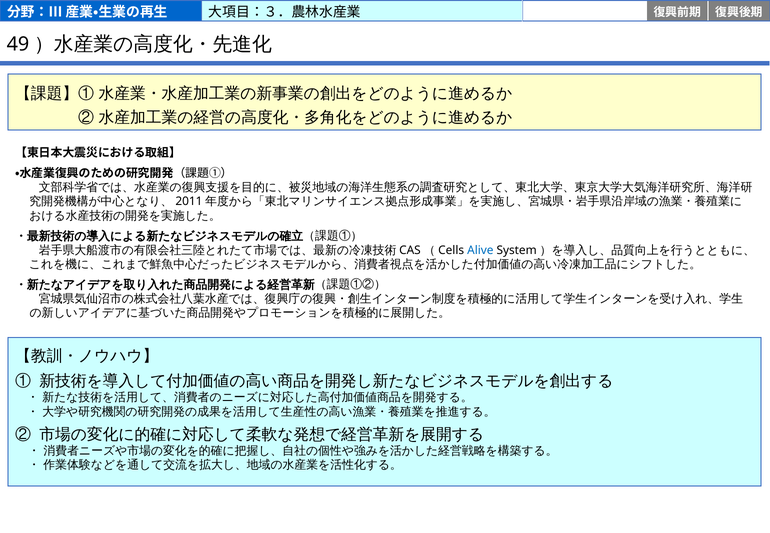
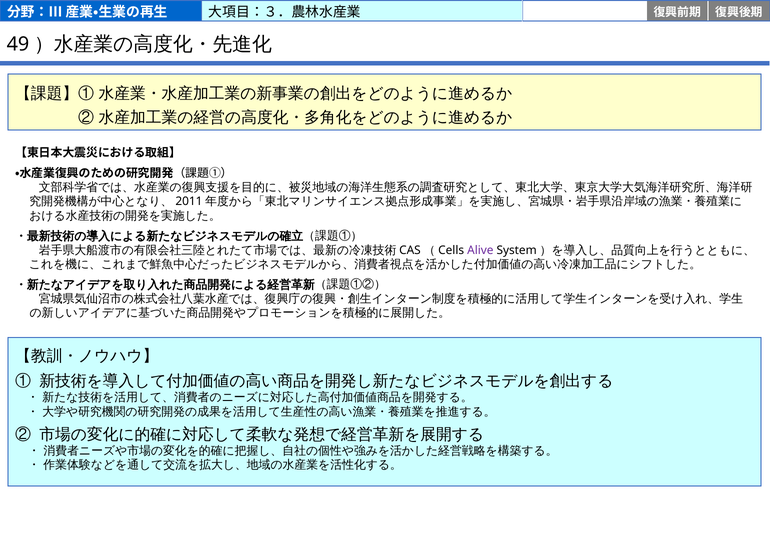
Alive colour: blue -> purple
